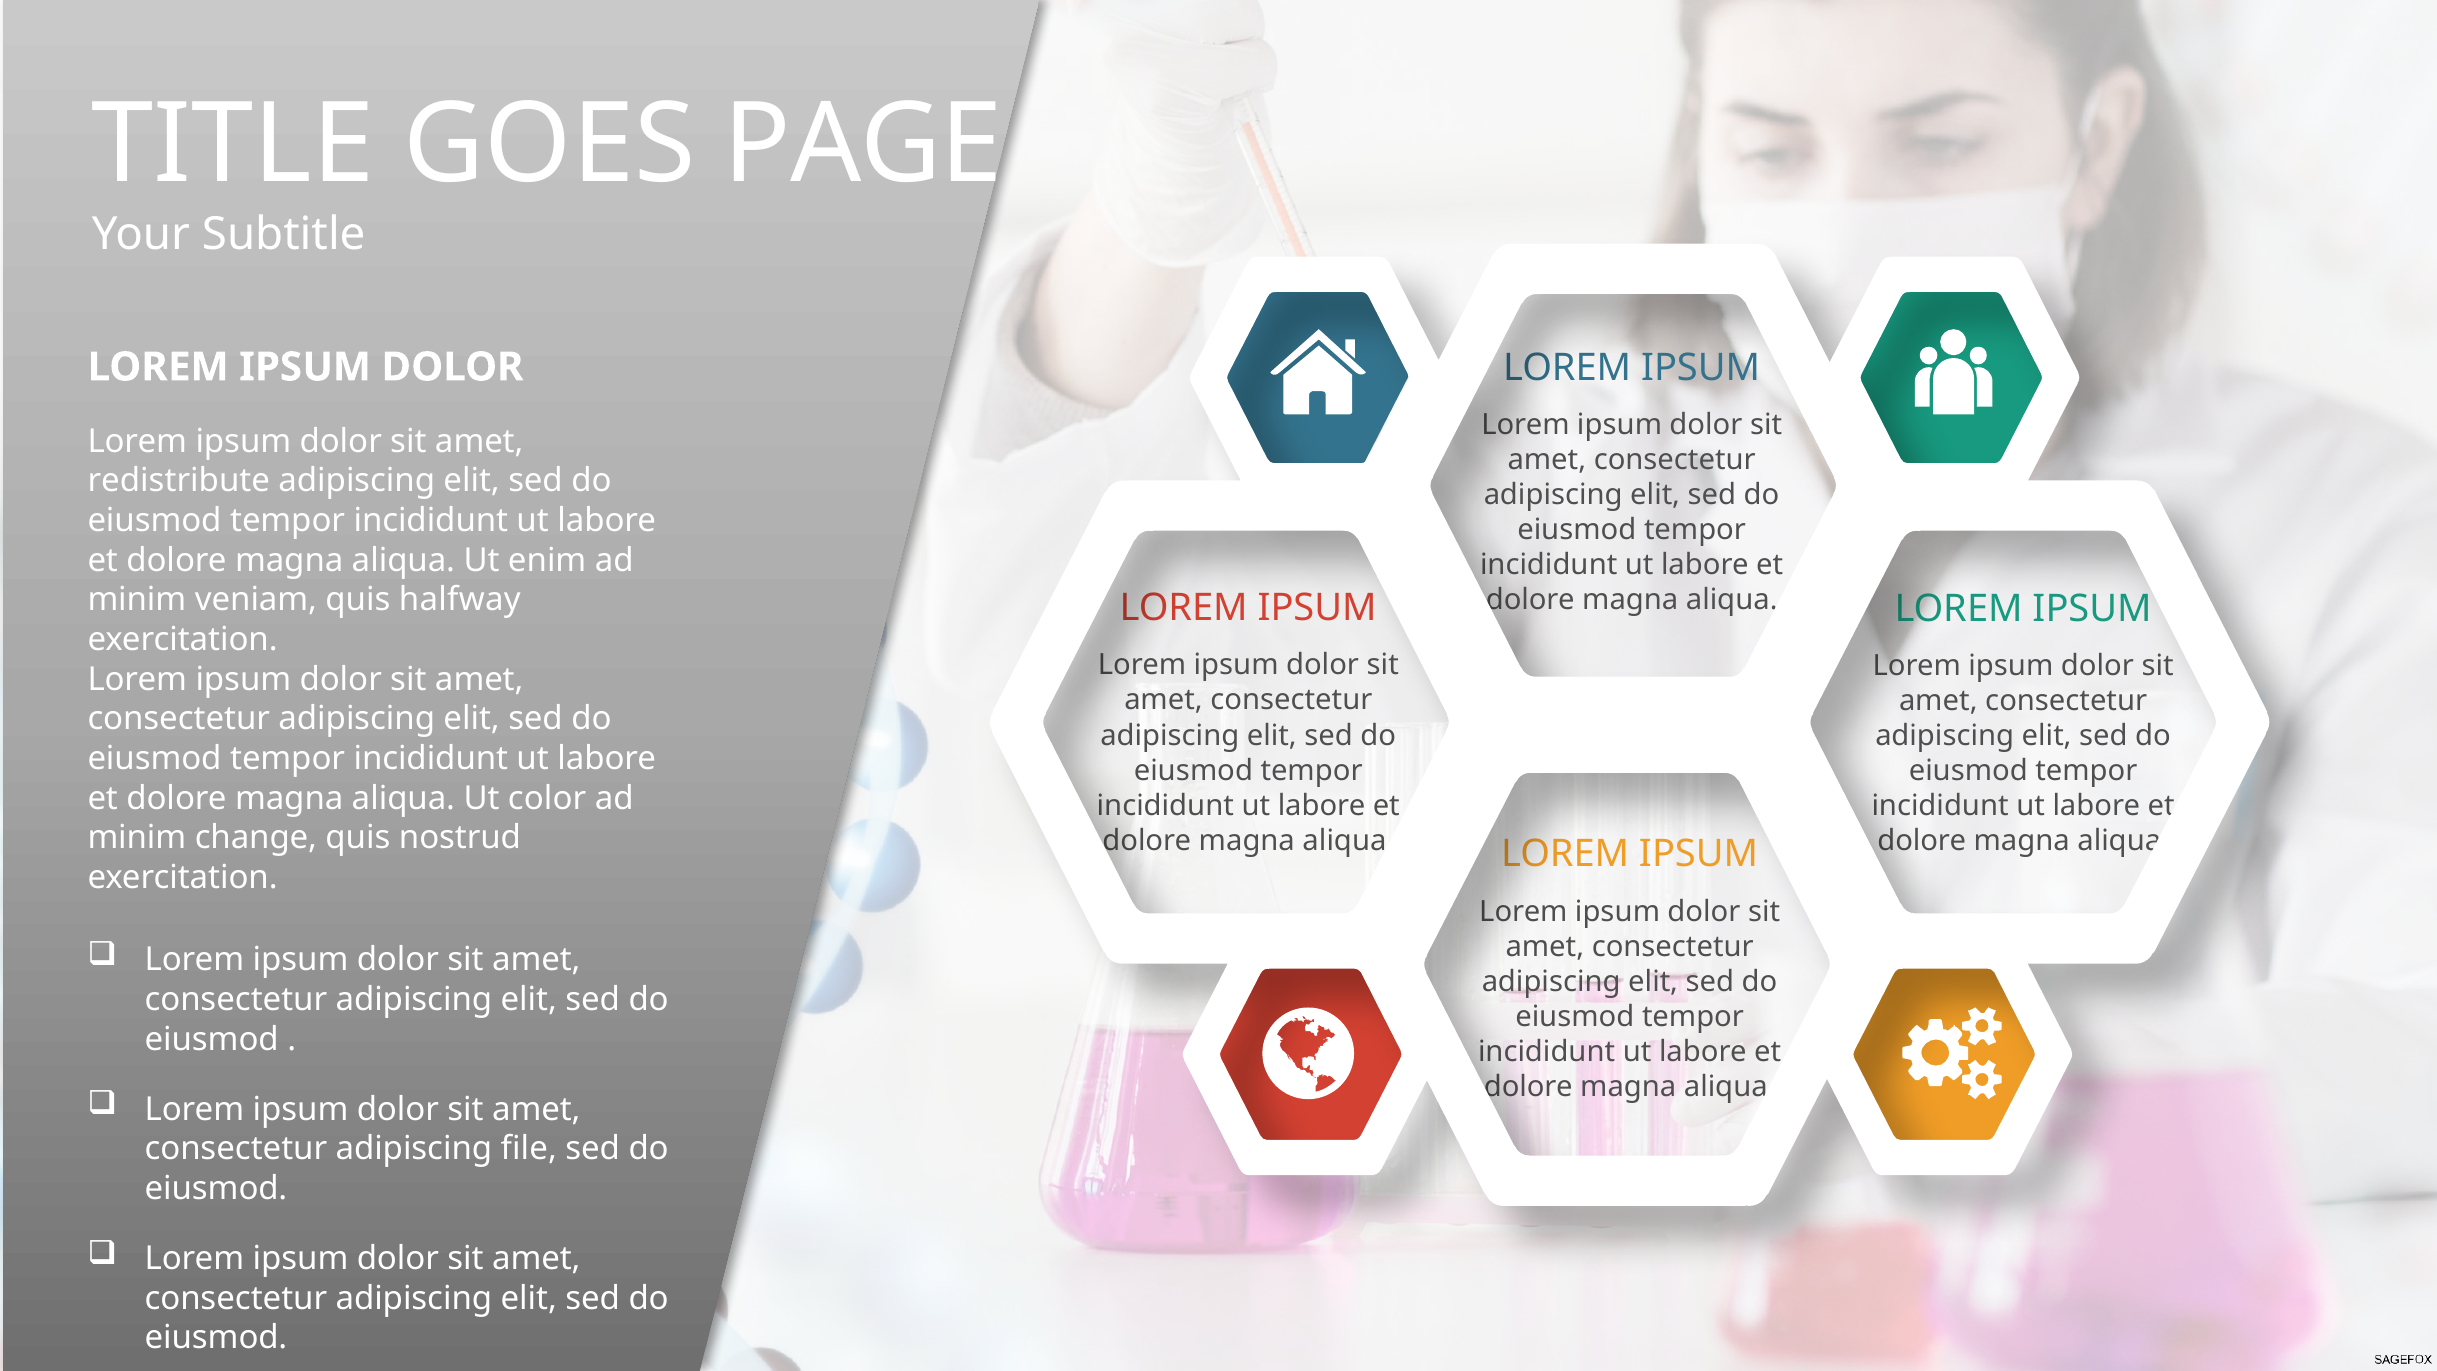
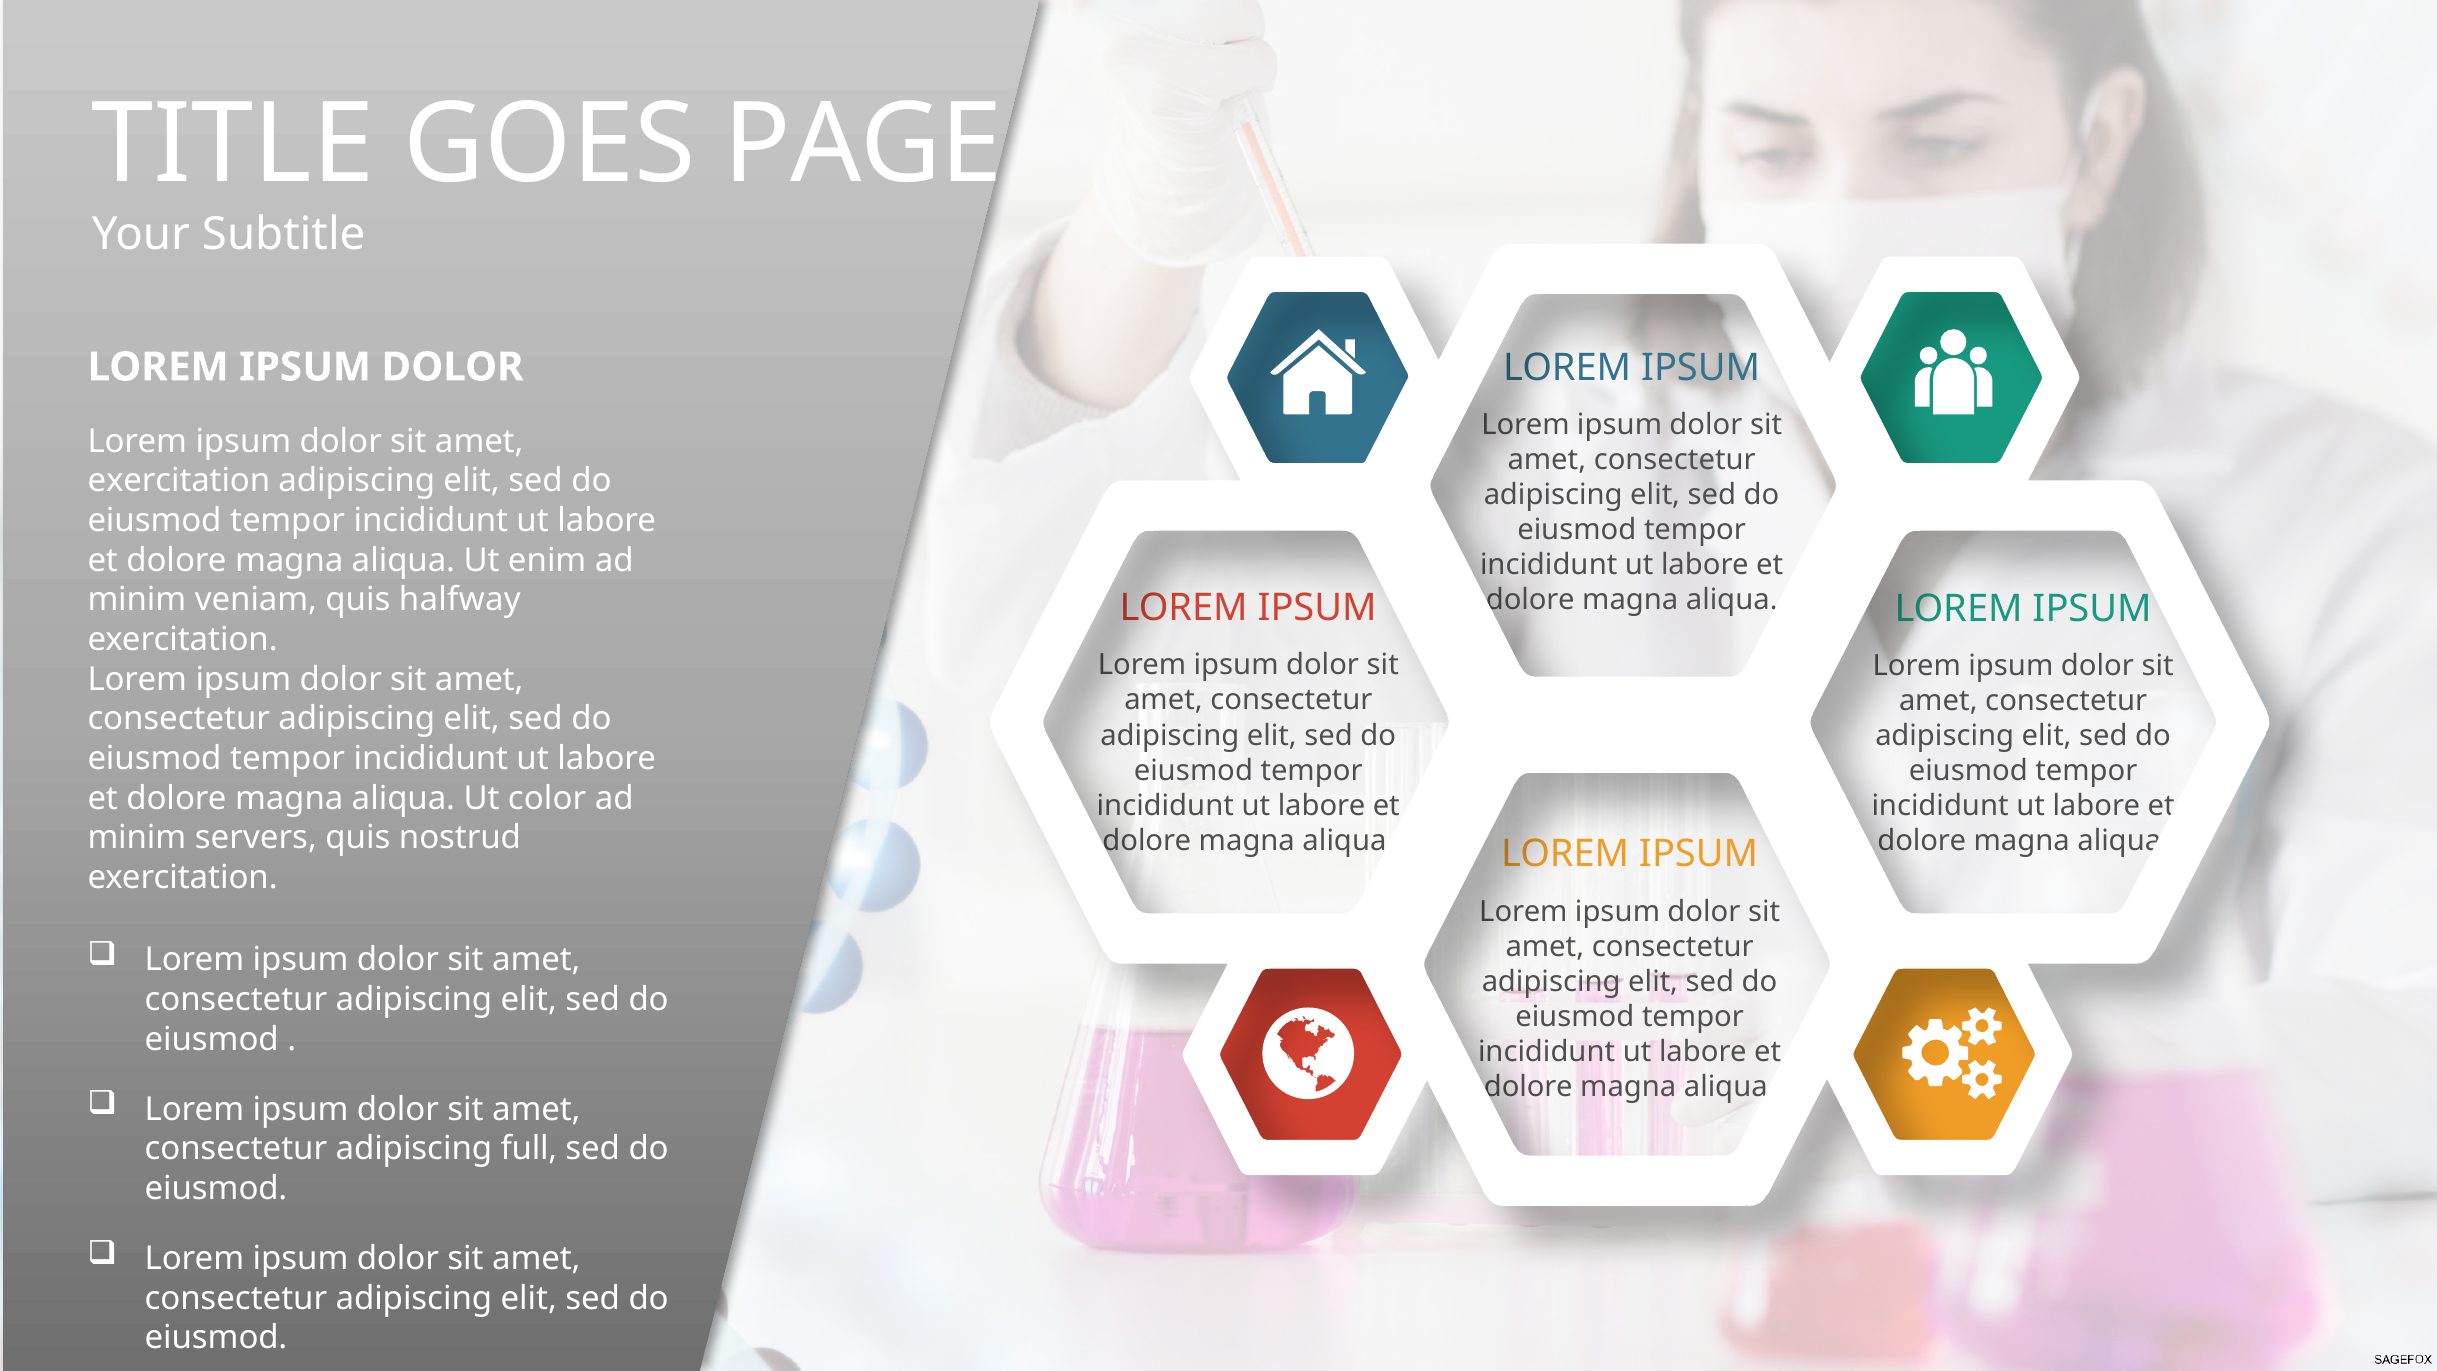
redistribute at (179, 481): redistribute -> exercitation
change: change -> servers
file: file -> full
